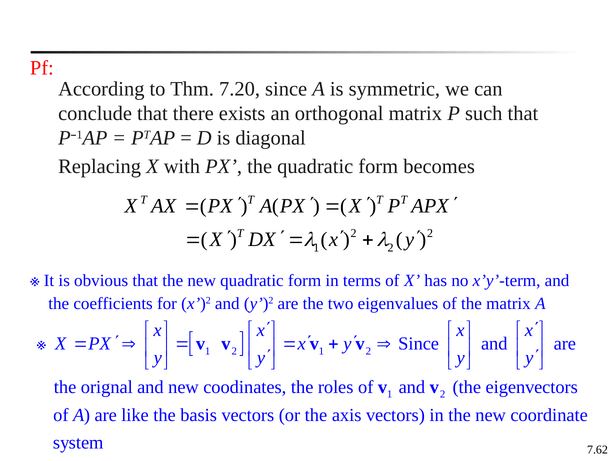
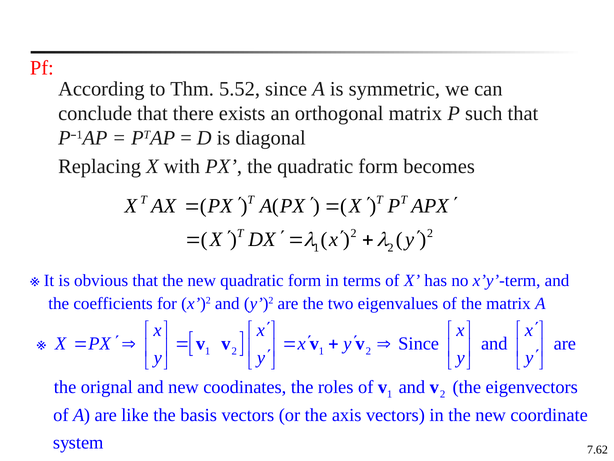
7.20: 7.20 -> 5.52
